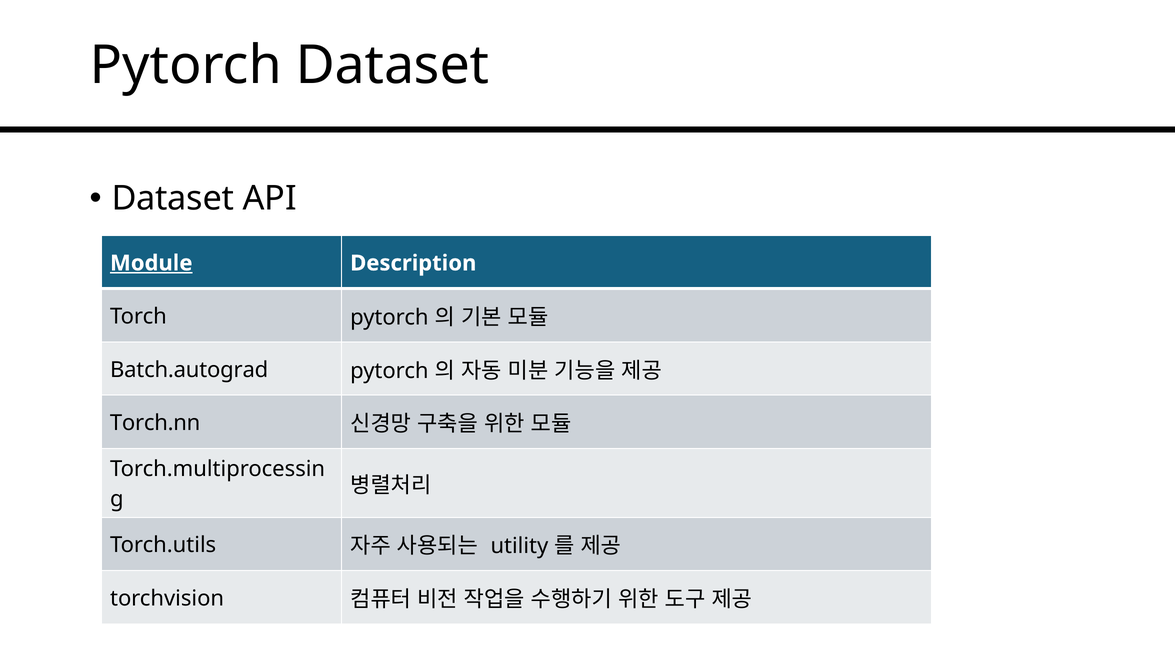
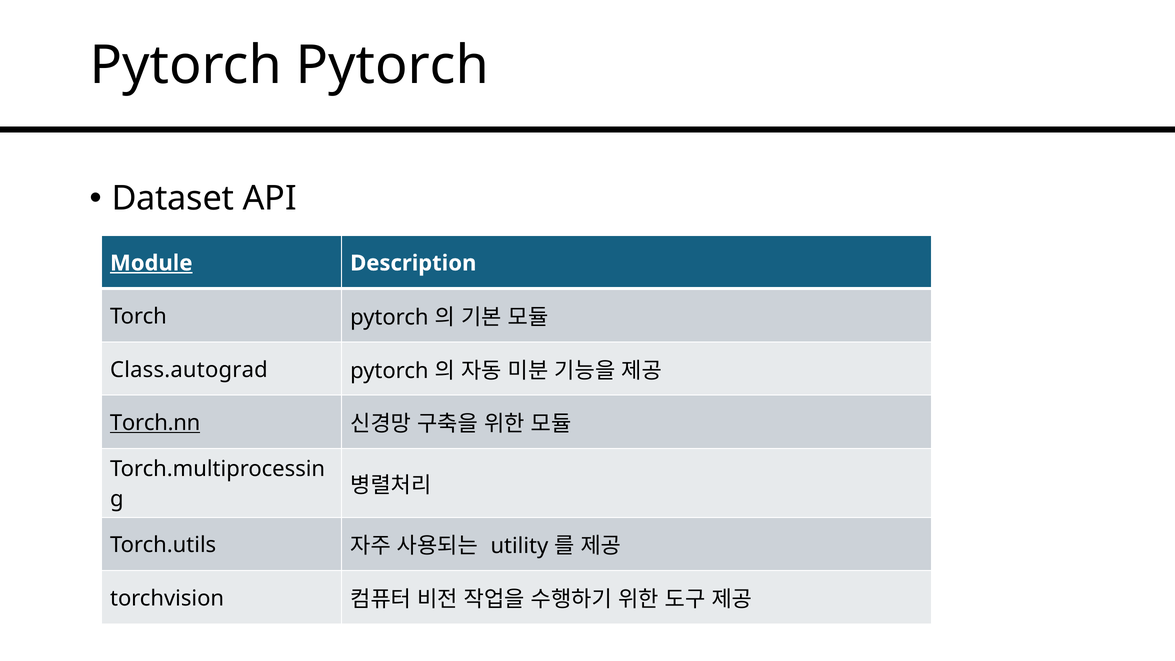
Pytorch Dataset: Dataset -> Pytorch
Batch.autograd: Batch.autograd -> Class.autograd
Torch.nn underline: none -> present
